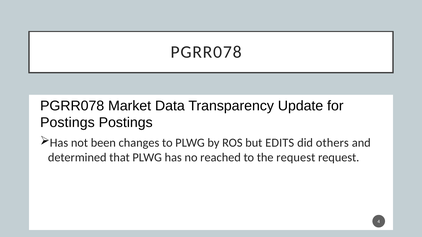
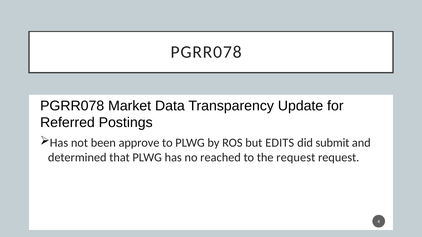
Postings at (67, 123): Postings -> Referred
changes: changes -> approve
others: others -> submit
